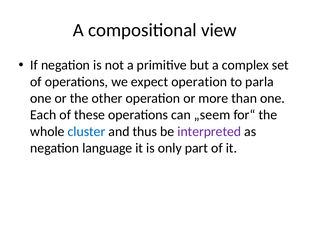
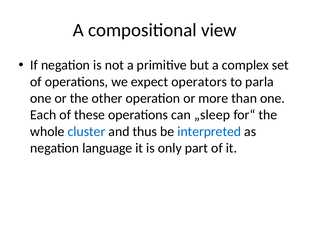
expect operation: operation -> operators
„seem: „seem -> „sleep
interpreted colour: purple -> blue
